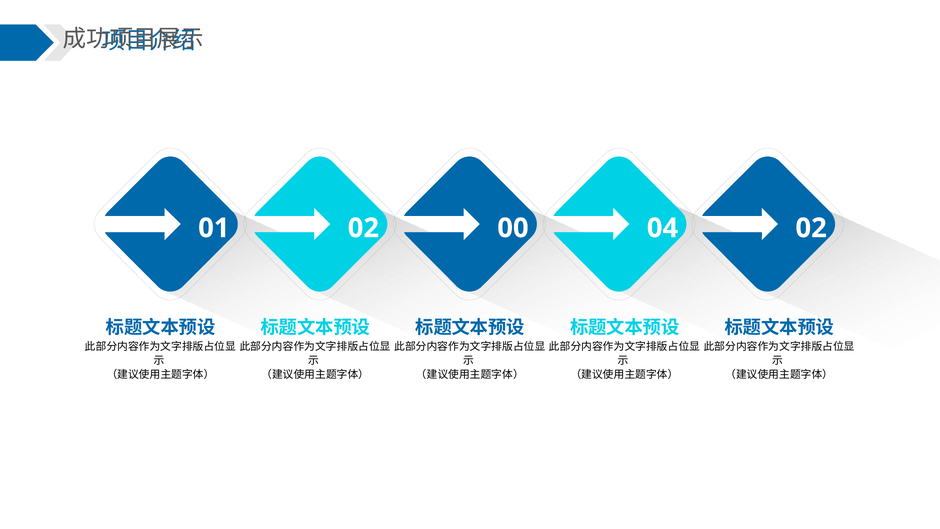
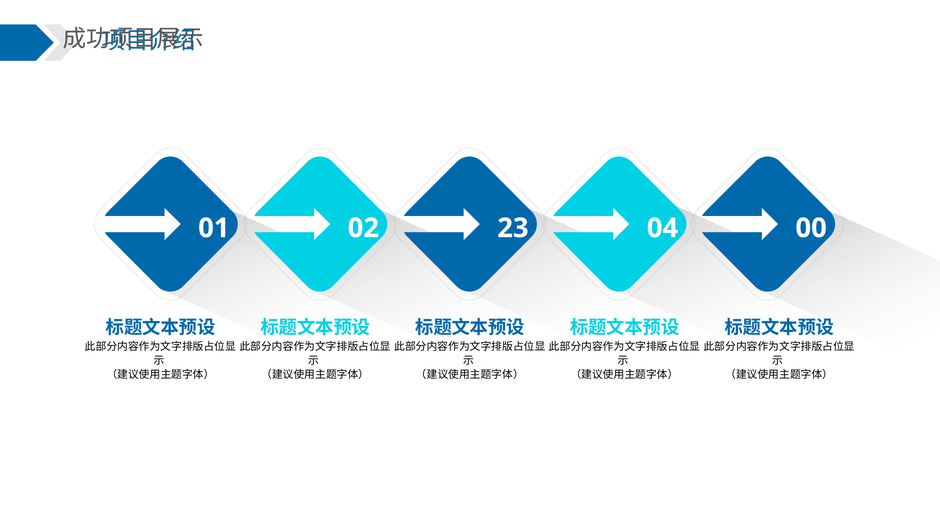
00: 00 -> 23
04 02: 02 -> 00
